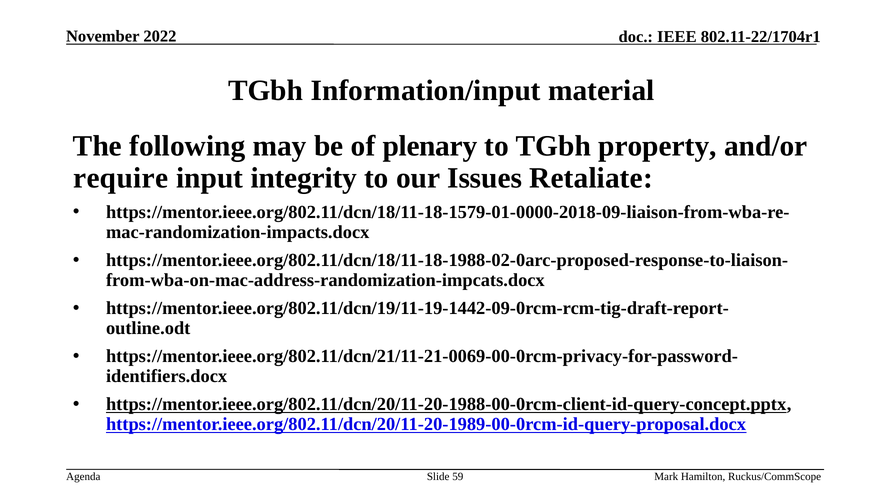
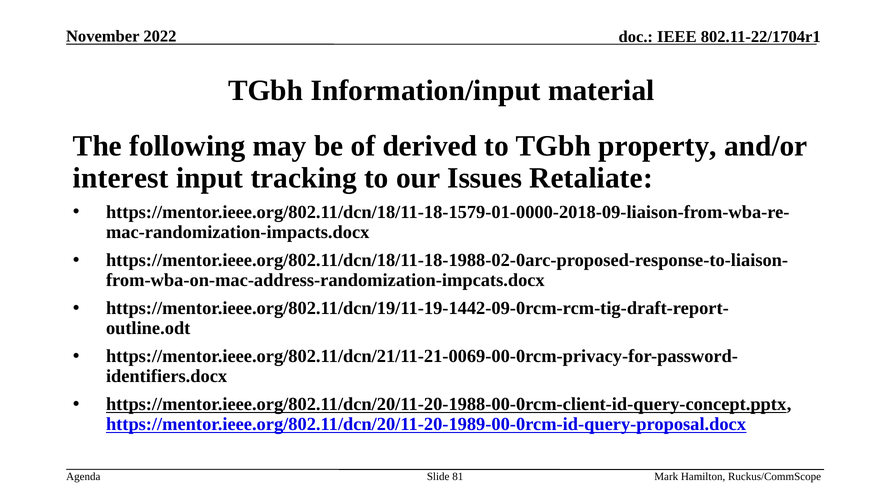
plenary: plenary -> derived
require: require -> interest
integrity: integrity -> tracking
59: 59 -> 81
